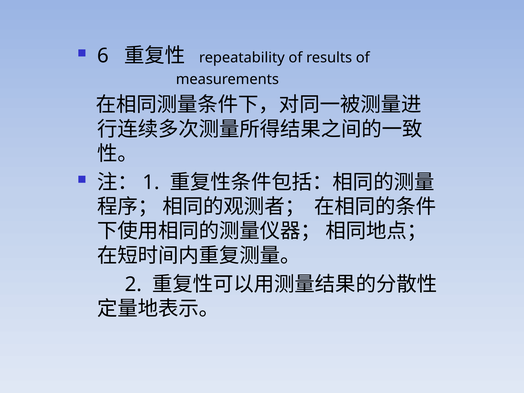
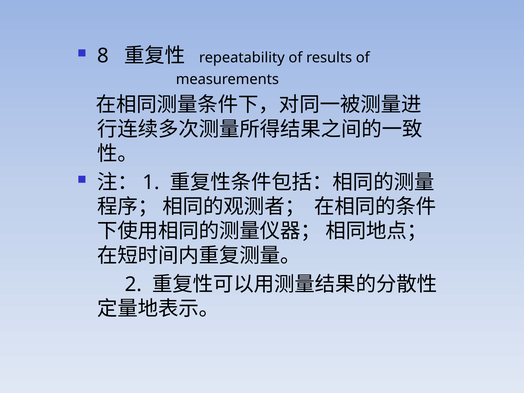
6: 6 -> 8
